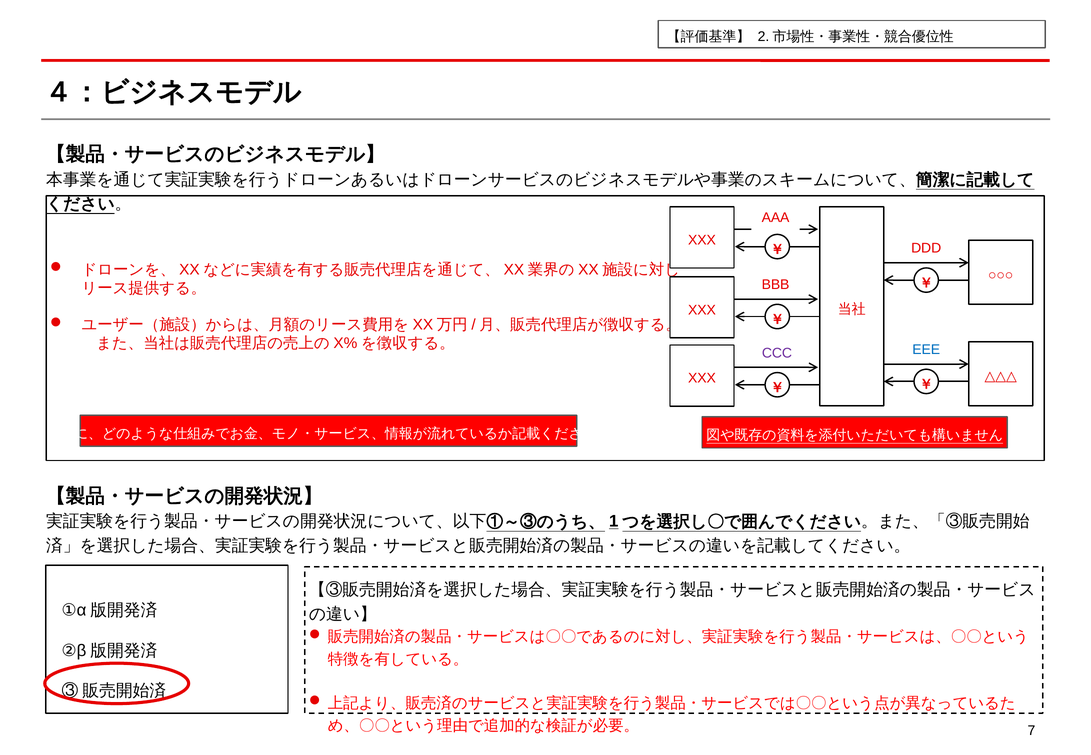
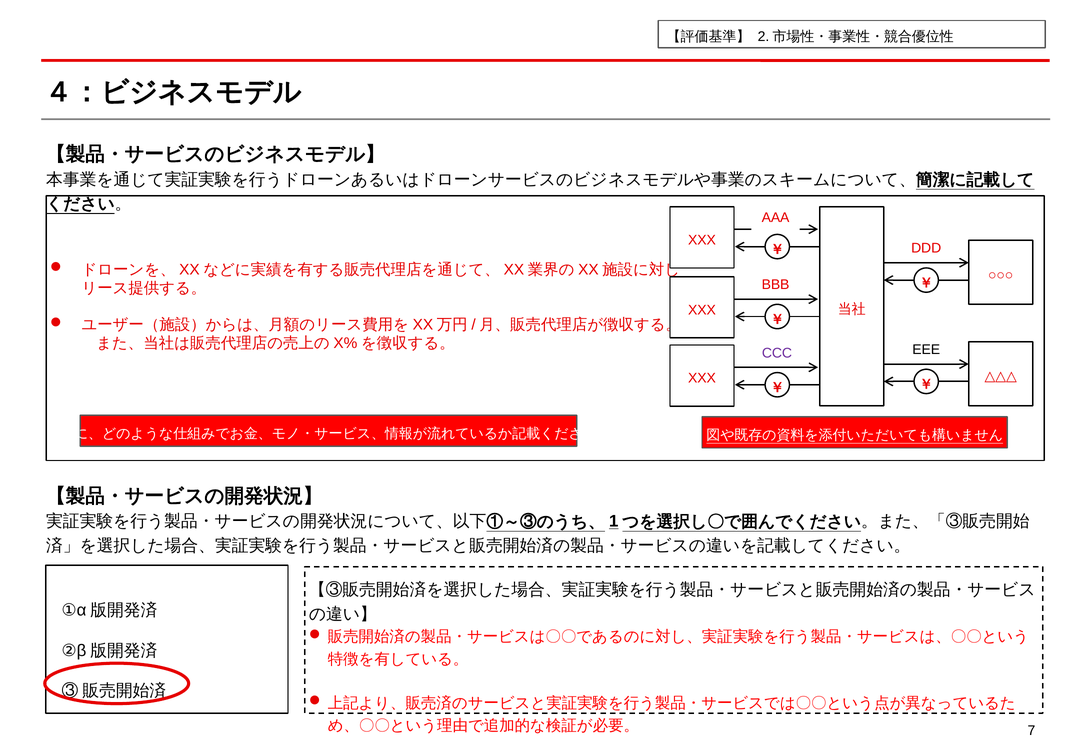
EEE colour: blue -> black
